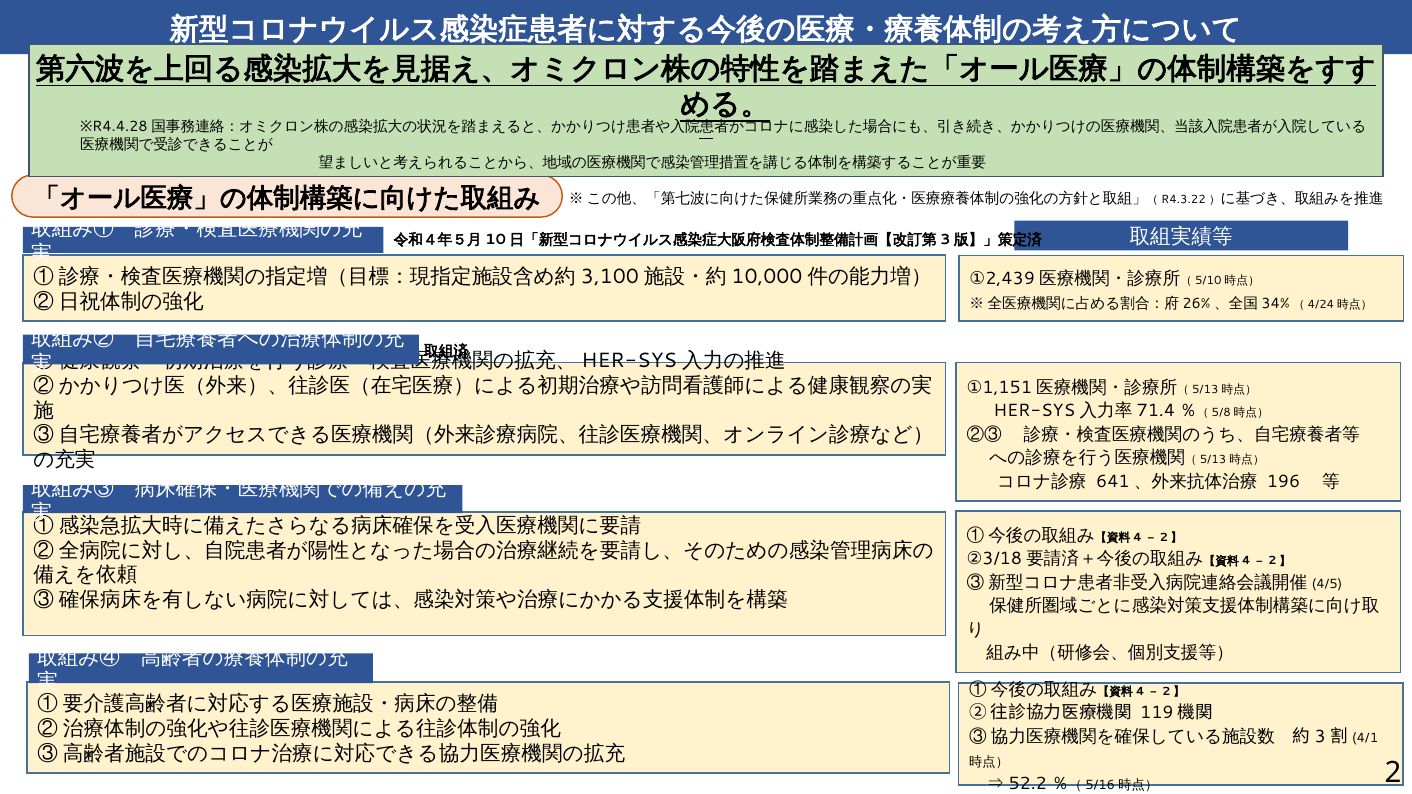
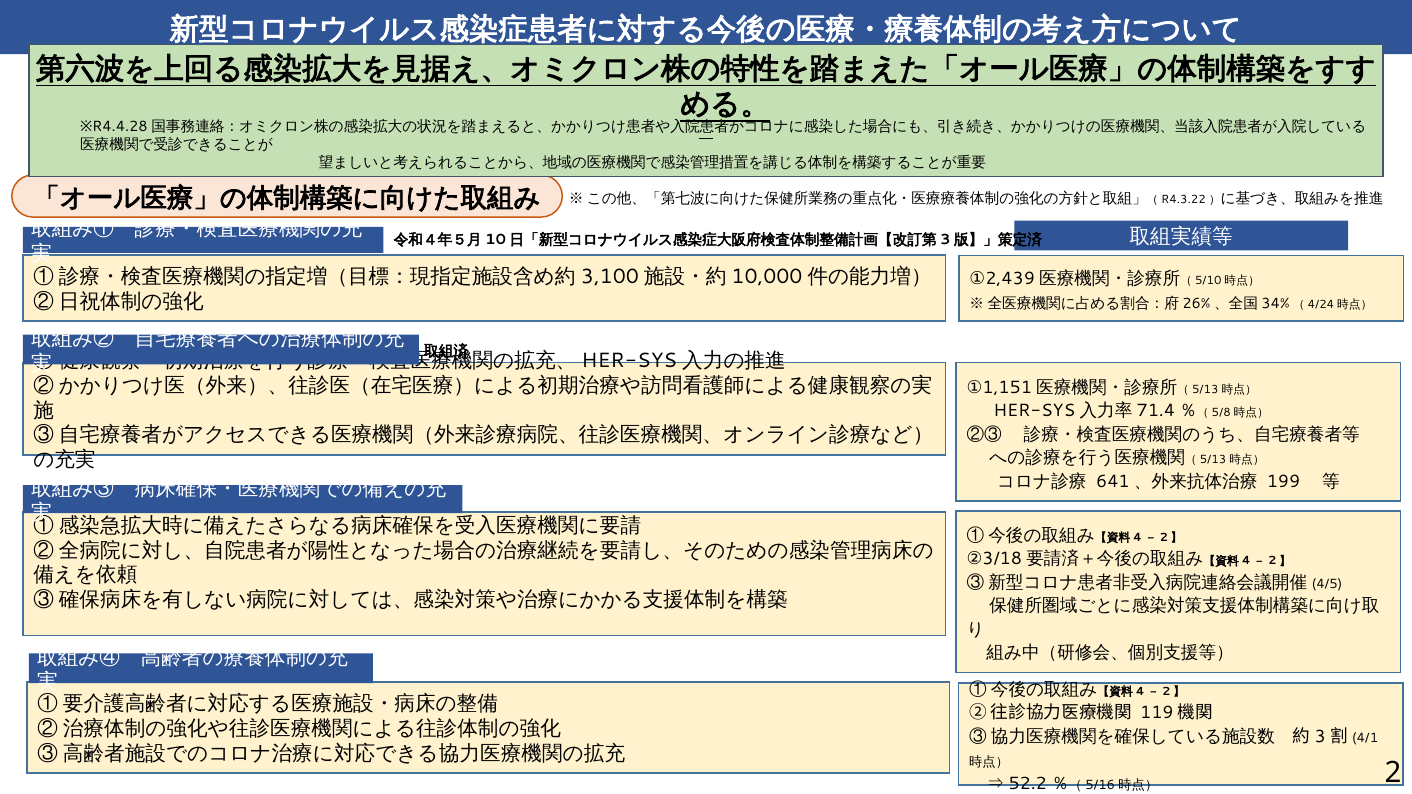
196: 196 -> 199
